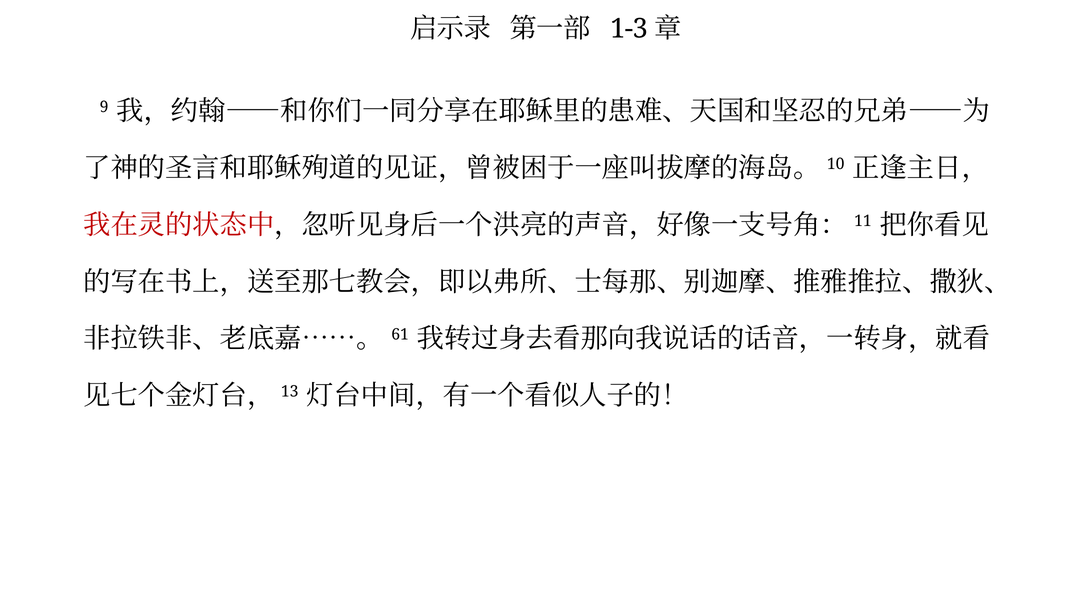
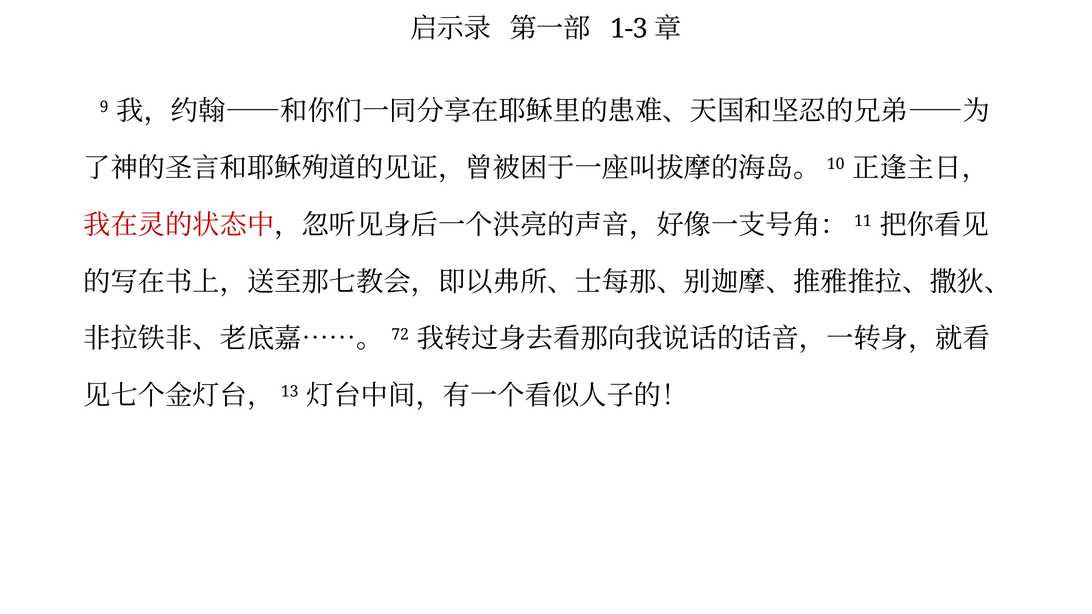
61: 61 -> 72
